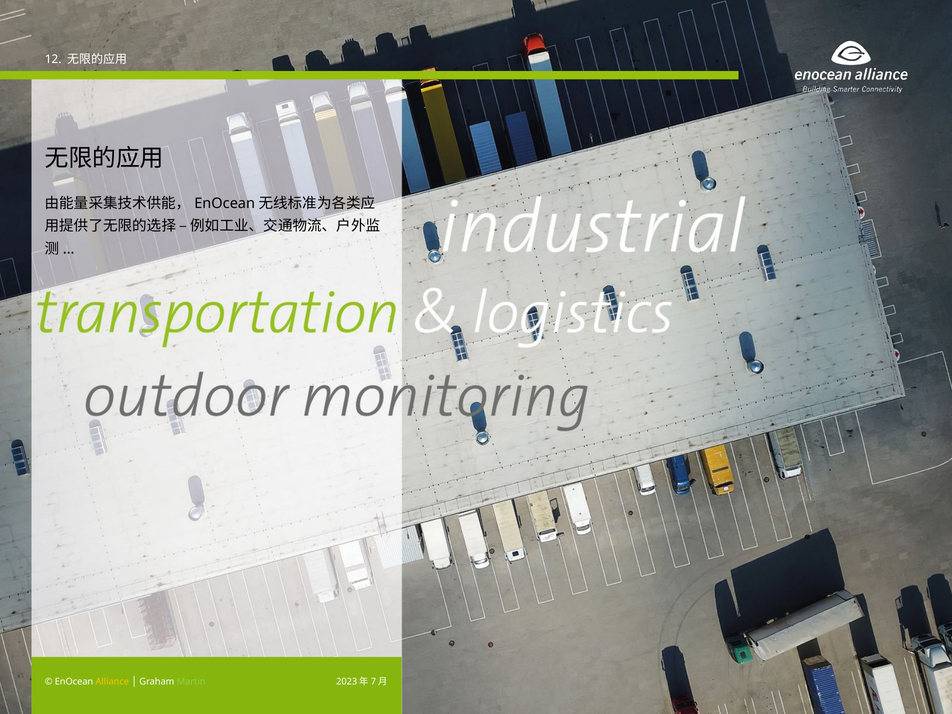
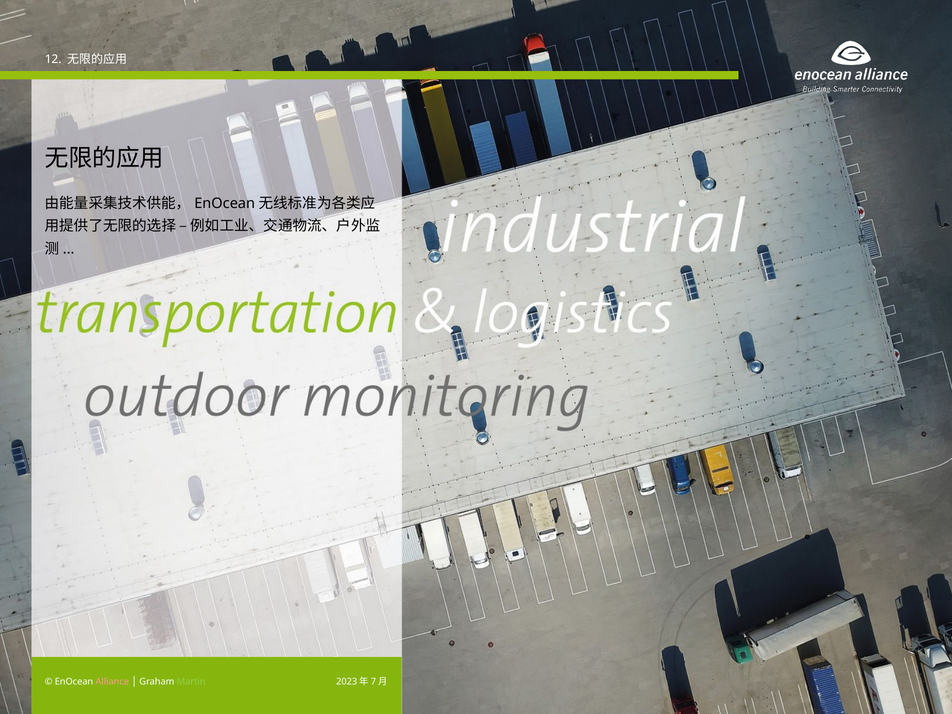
Alliance colour: yellow -> pink
